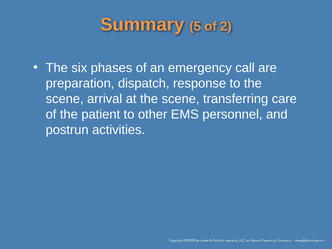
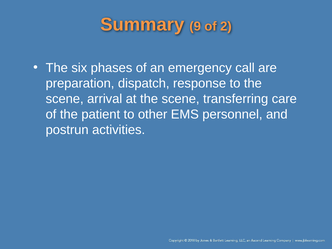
5: 5 -> 9
